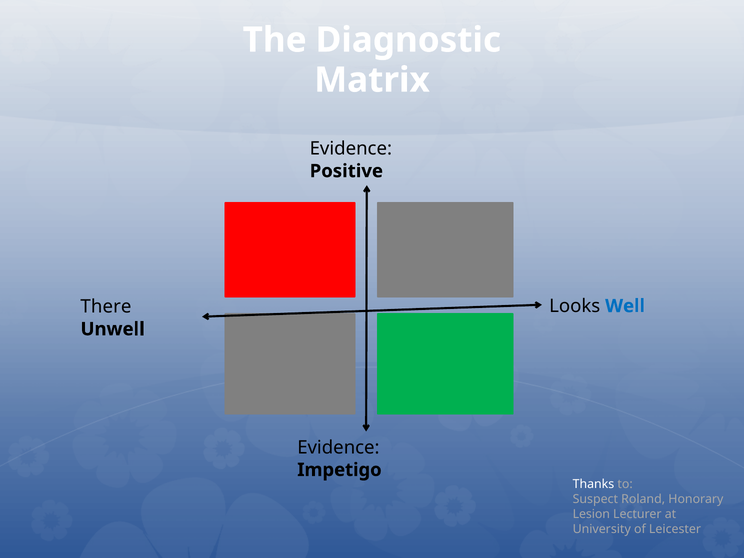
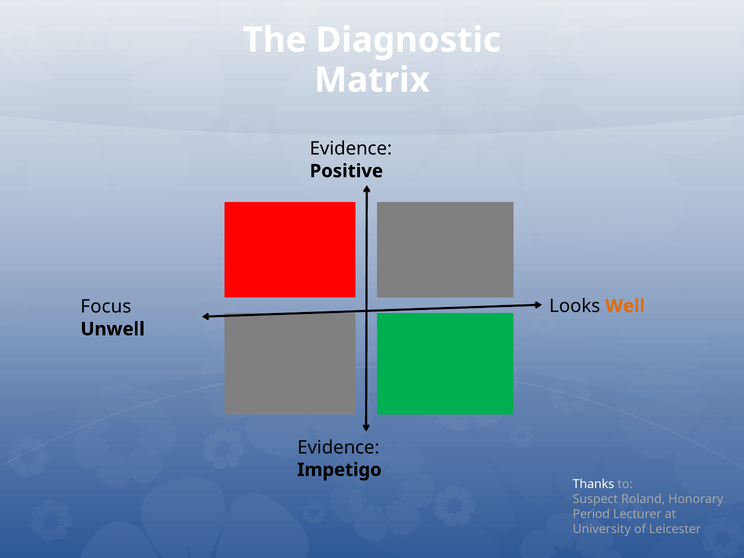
Well colour: blue -> orange
There: There -> Focus
Lesion: Lesion -> Period
